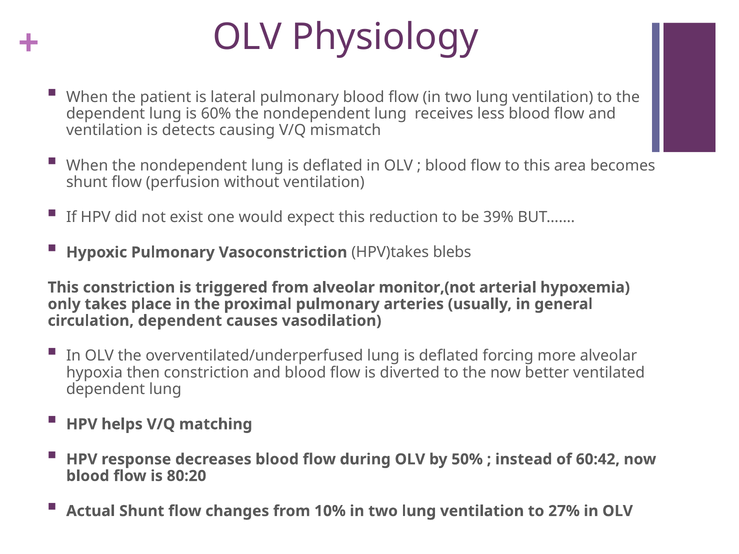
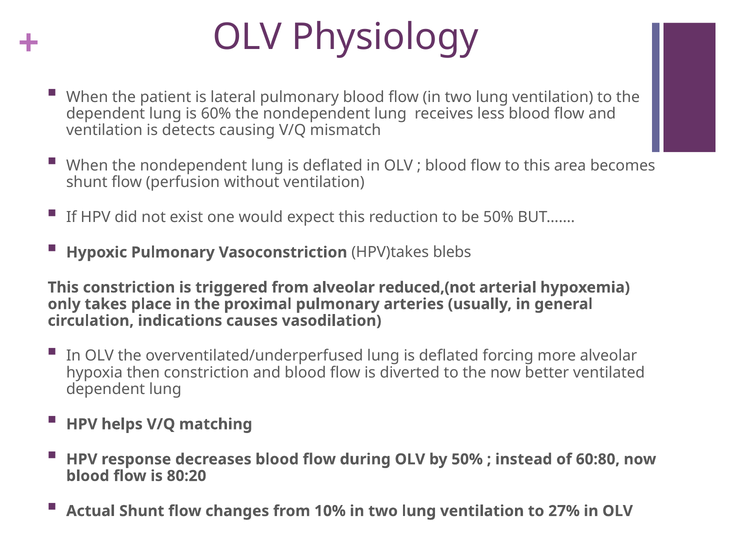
be 39%: 39% -> 50%
monitor,(not: monitor,(not -> reduced,(not
circulation dependent: dependent -> indications
60:42: 60:42 -> 60:80
